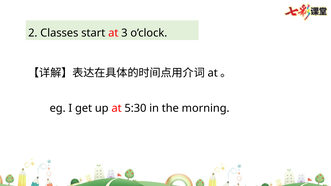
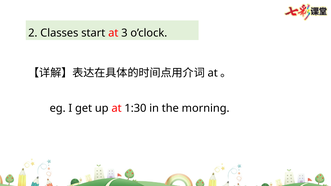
5:30: 5:30 -> 1:30
